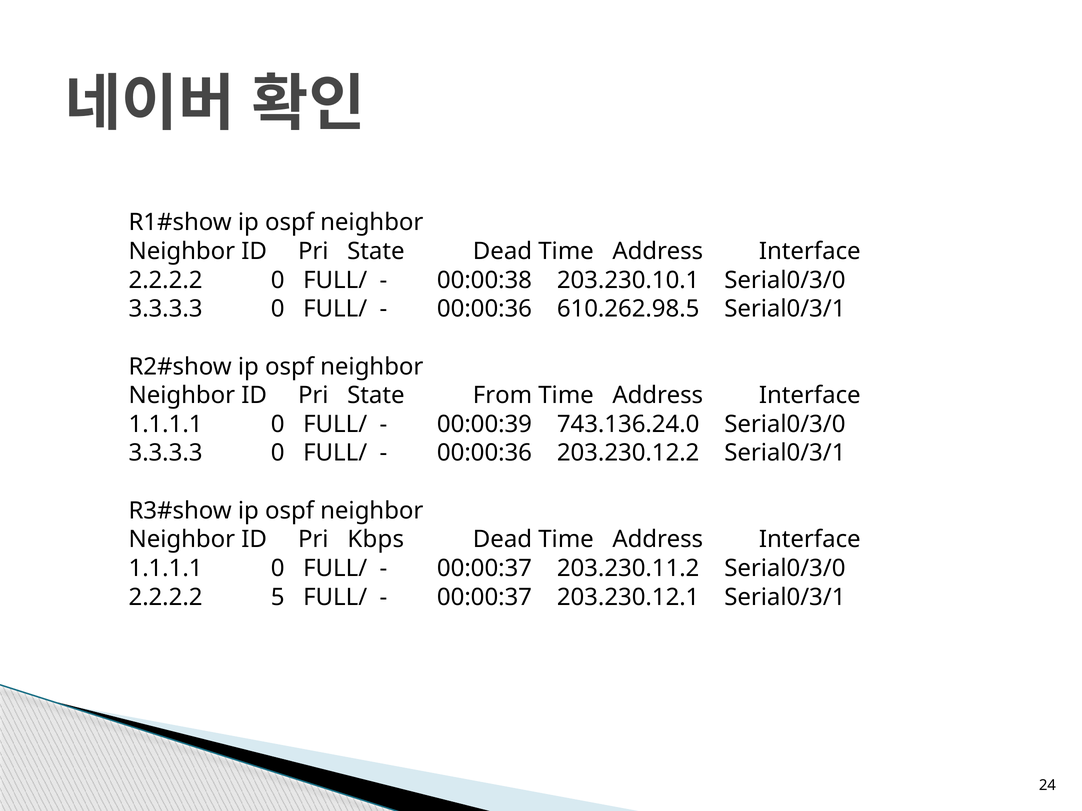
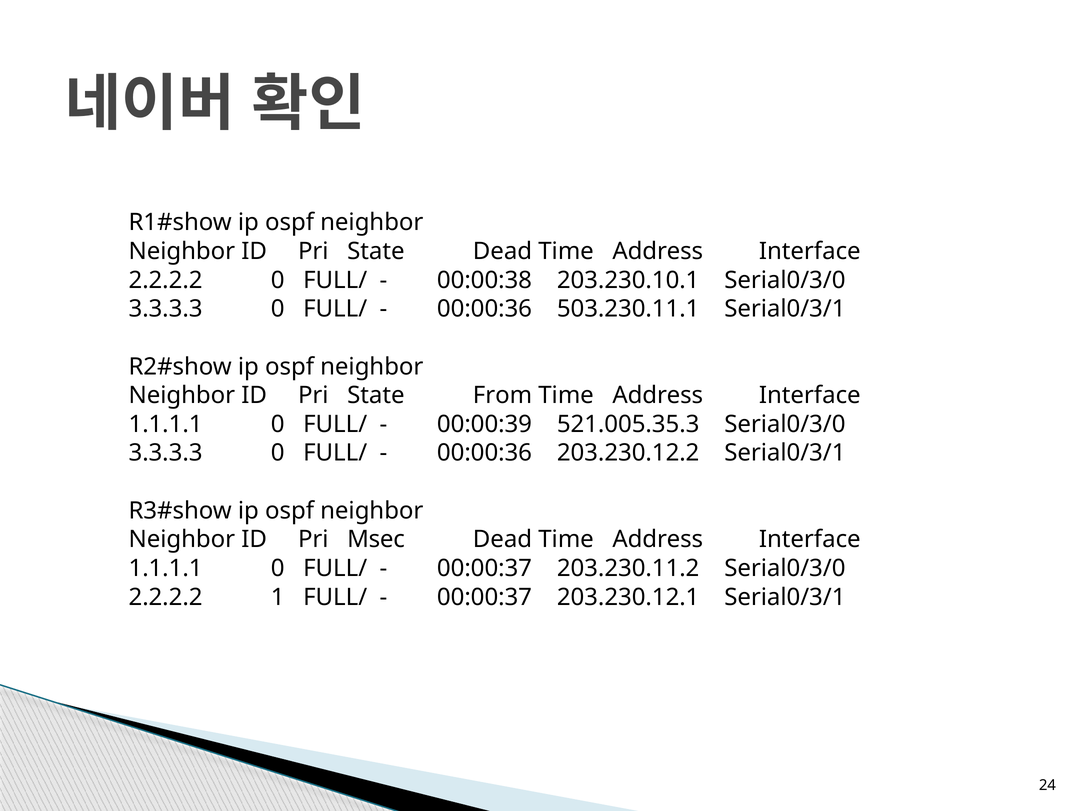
610.262.98.5: 610.262.98.5 -> 503.230.11.1
743.136.24.0: 743.136.24.0 -> 521.005.35.3
Kbps: Kbps -> Msec
5: 5 -> 1
